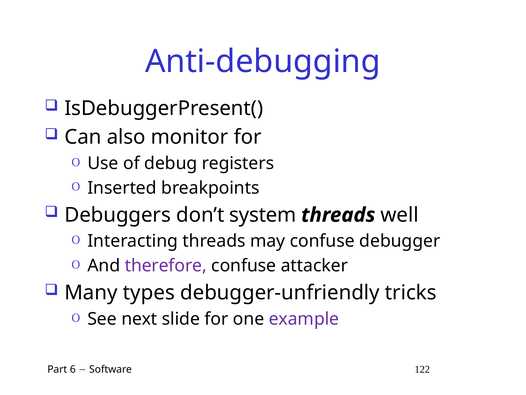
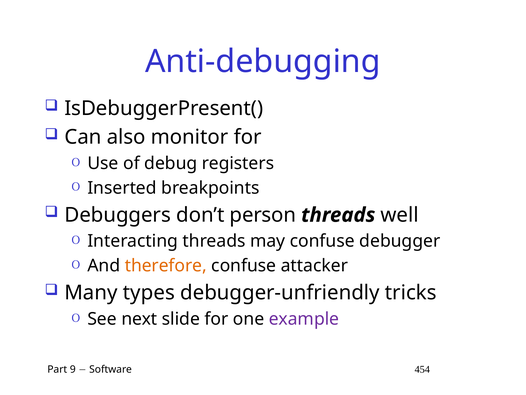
system: system -> person
therefore colour: purple -> orange
6: 6 -> 9
122: 122 -> 454
